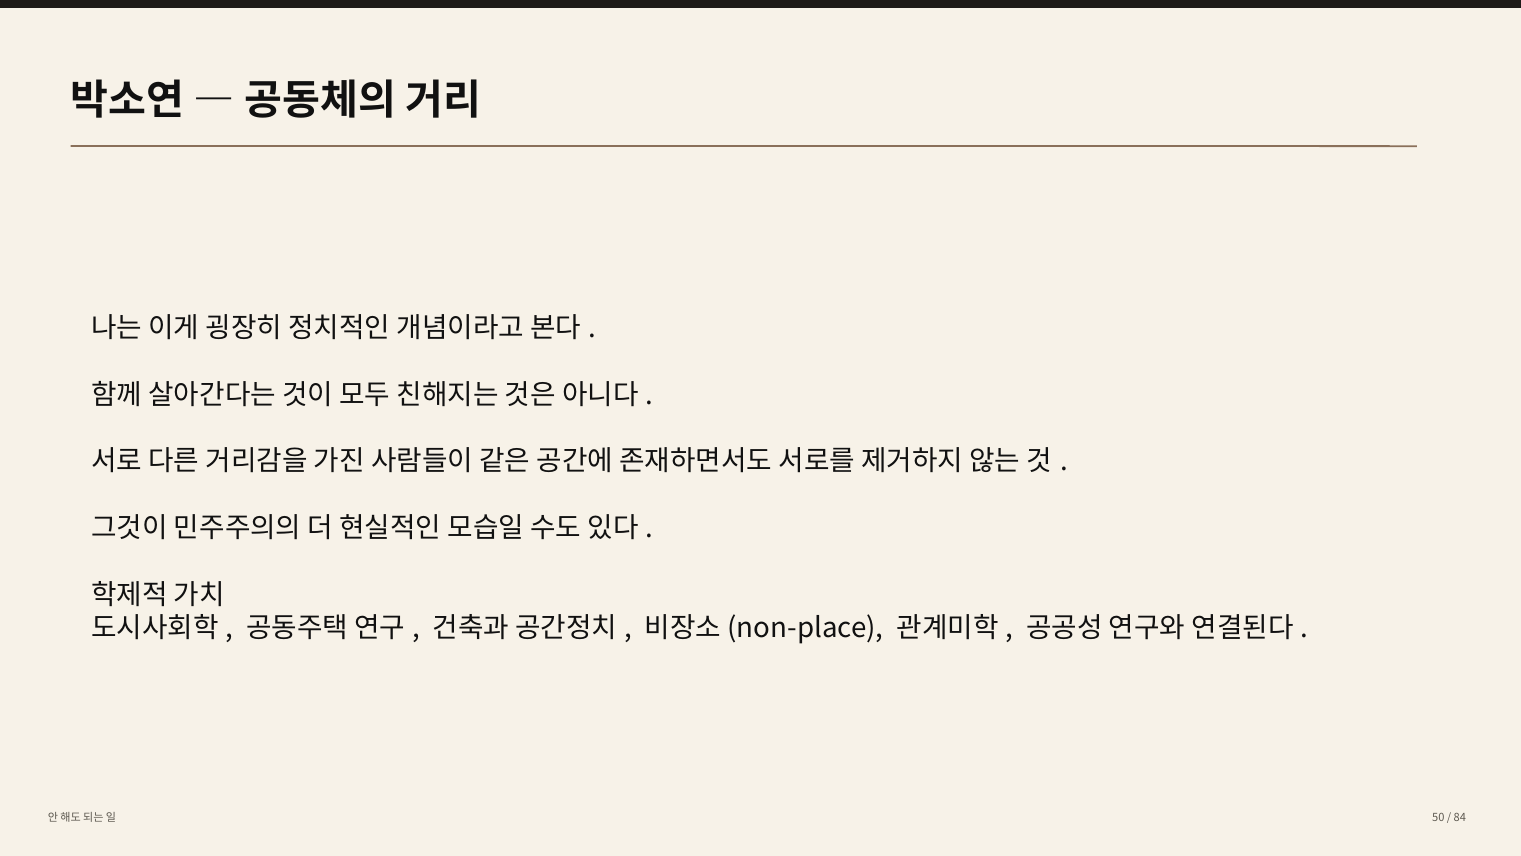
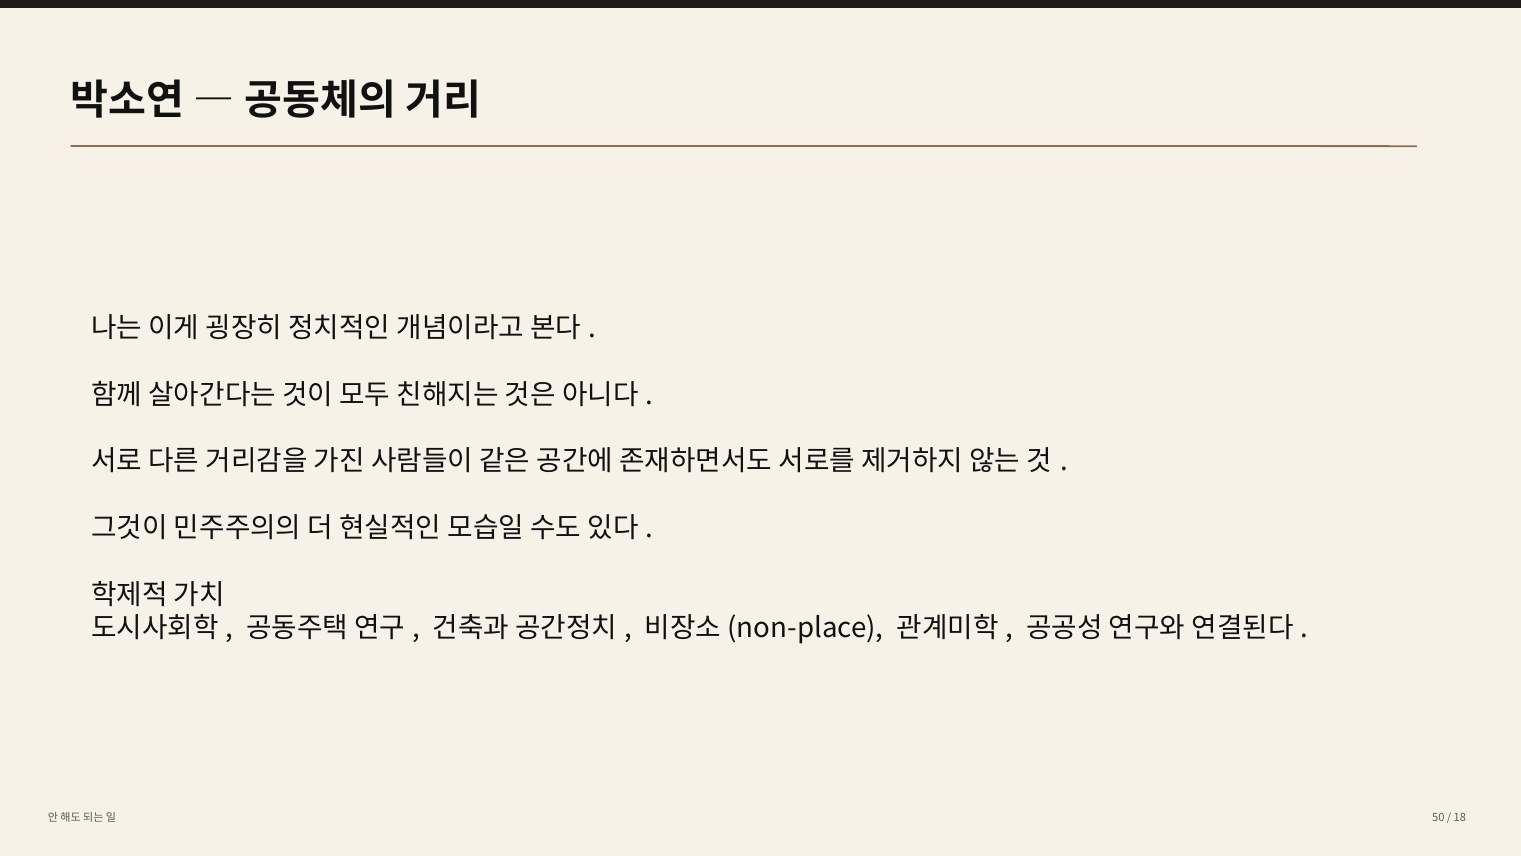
84: 84 -> 18
